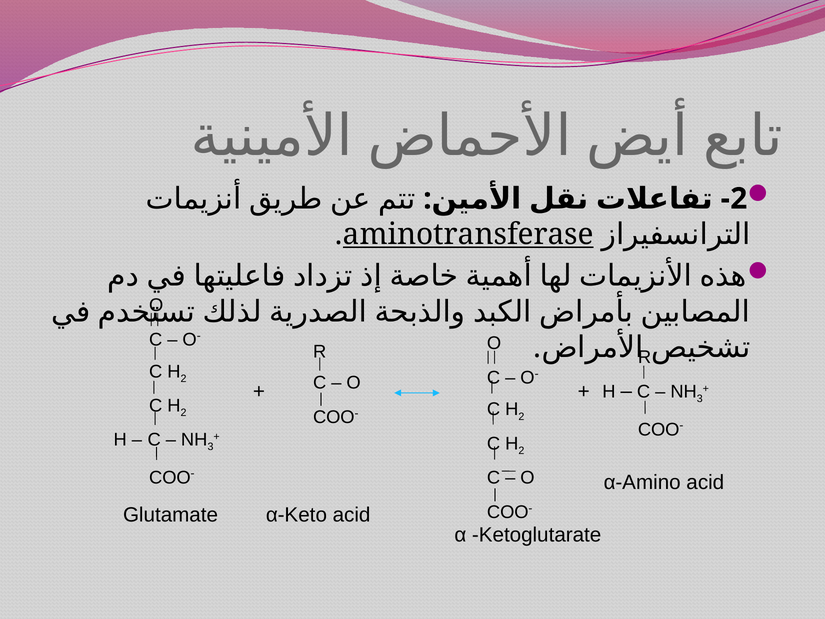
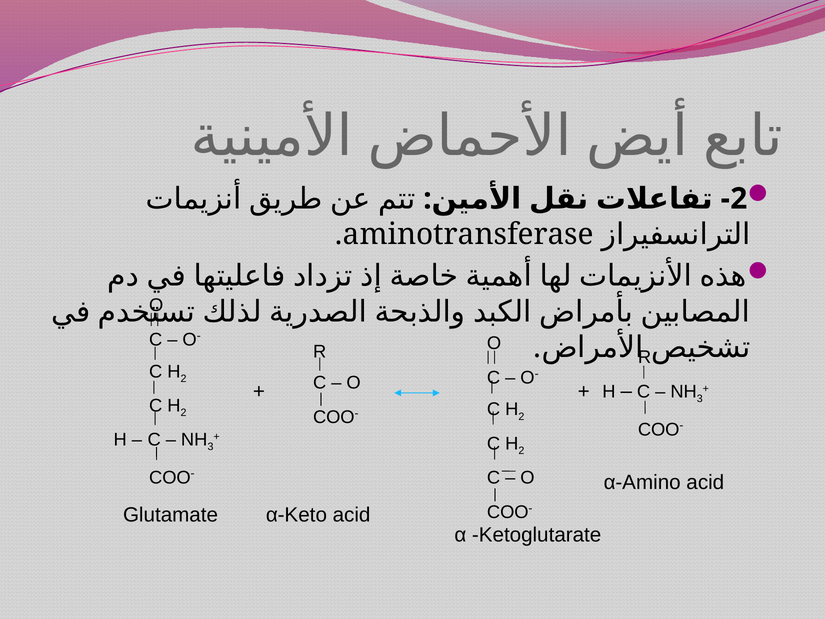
aminotransferase underline: present -> none
